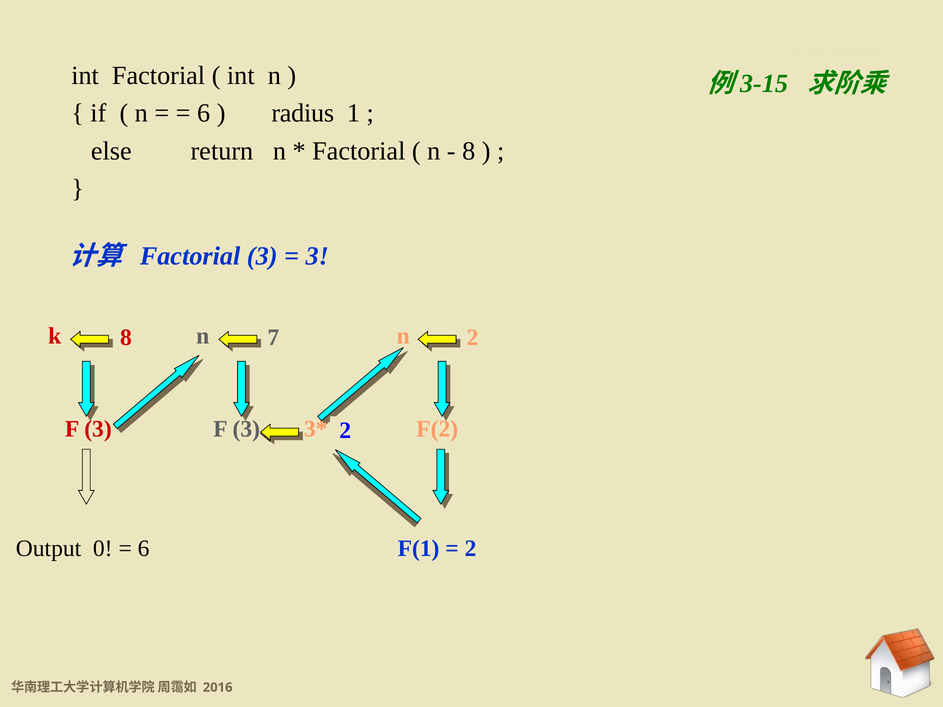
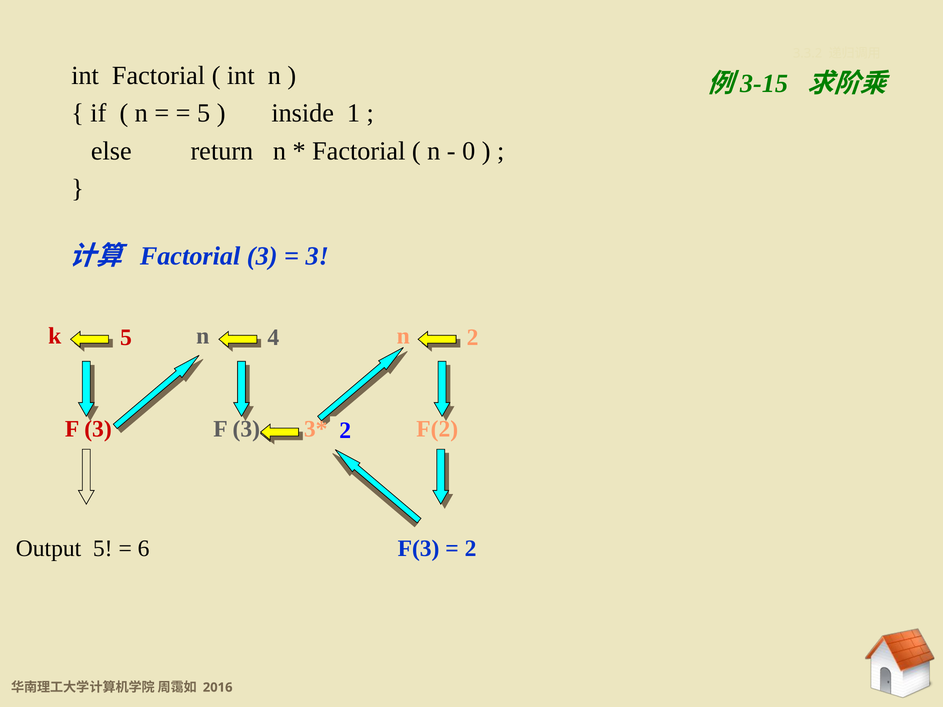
6 at (204, 113): 6 -> 5
radius: radius -> inside
8 at (469, 151): 8 -> 0
k 8: 8 -> 5
7: 7 -> 4
Output 0: 0 -> 5
F(1: F(1 -> F(3
